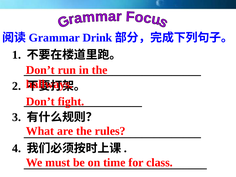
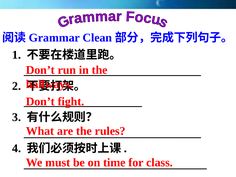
Drink: Drink -> Clean
